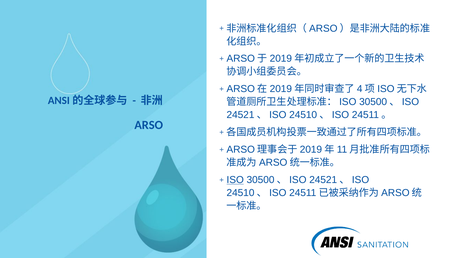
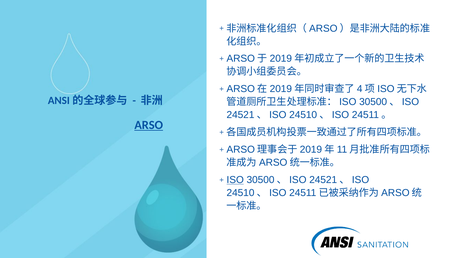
ARSO underline: none -> present
